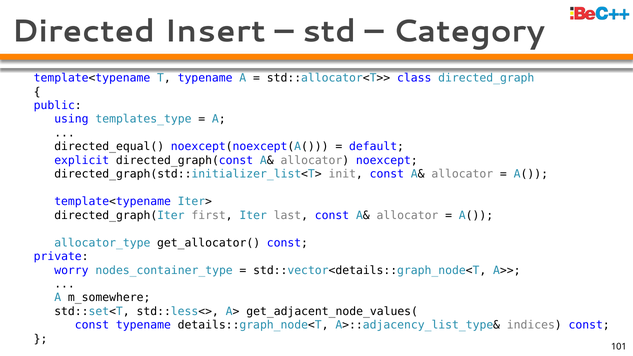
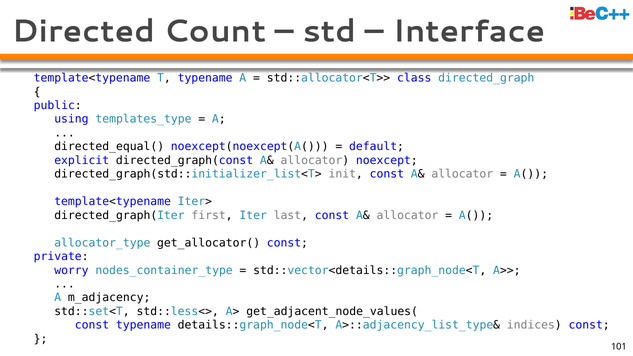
Insert: Insert -> Count
Category: Category -> Interface
m_somewhere: m_somewhere -> m_adjacency
